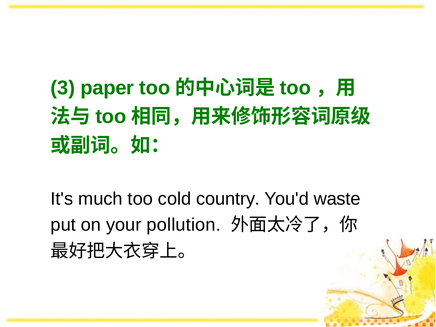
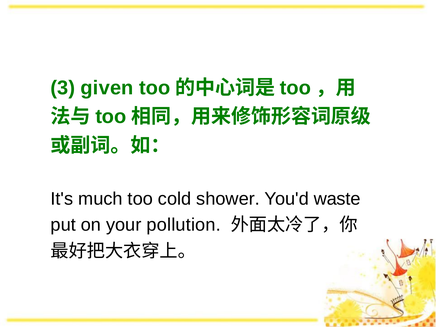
paper: paper -> given
country: country -> shower
